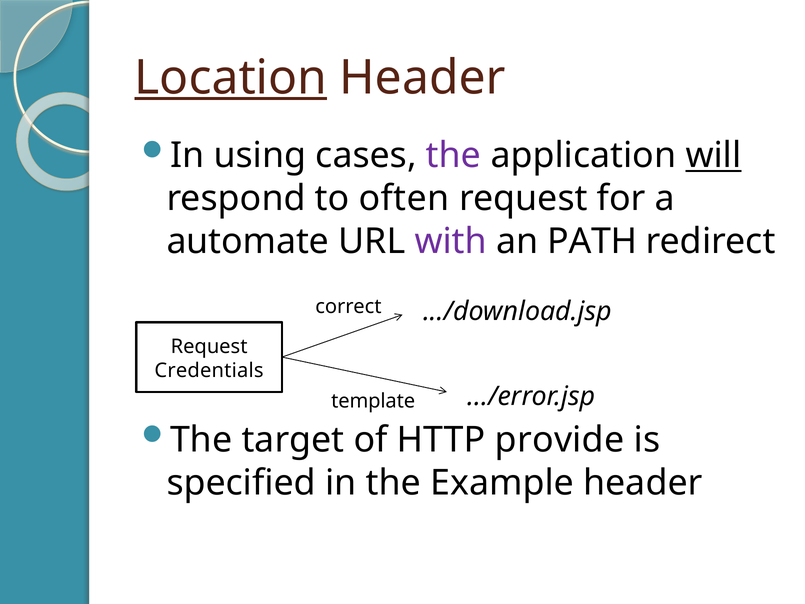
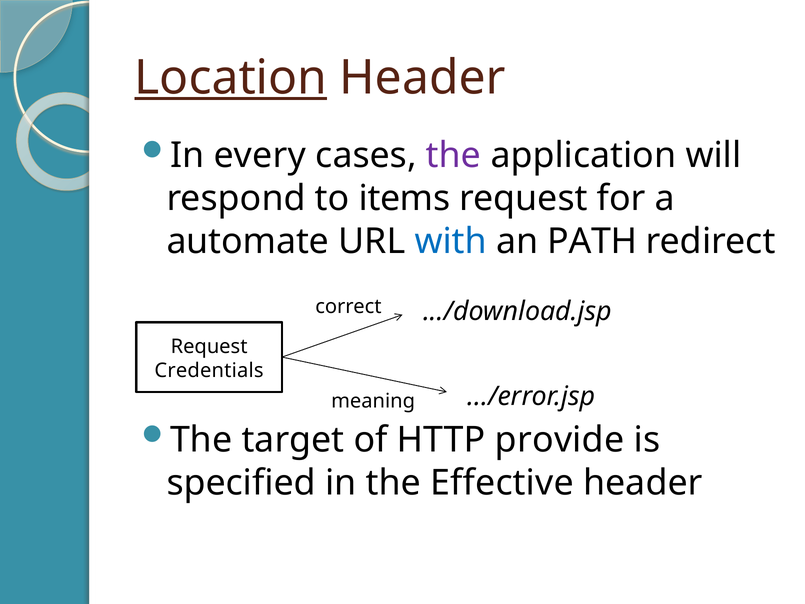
using: using -> every
will underline: present -> none
often: often -> items
with colour: purple -> blue
template: template -> meaning
Example: Example -> Effective
